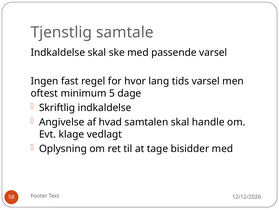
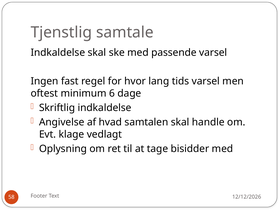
5: 5 -> 6
